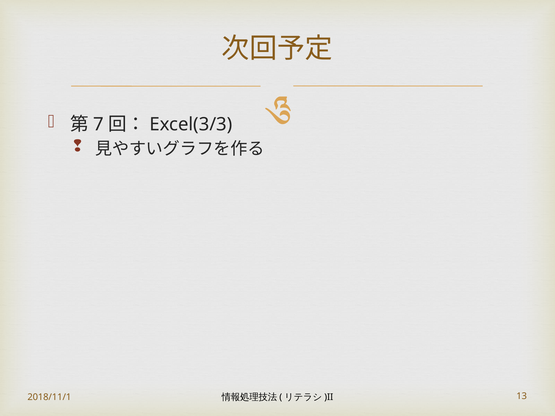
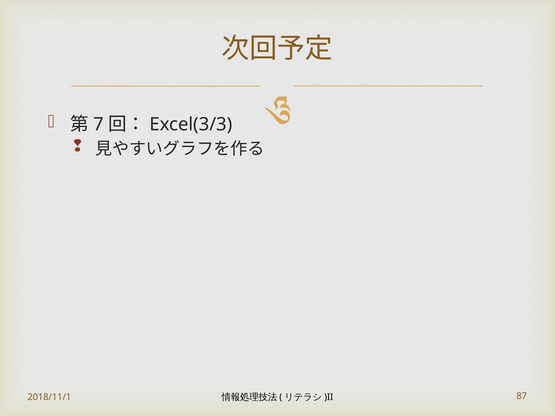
13: 13 -> 87
